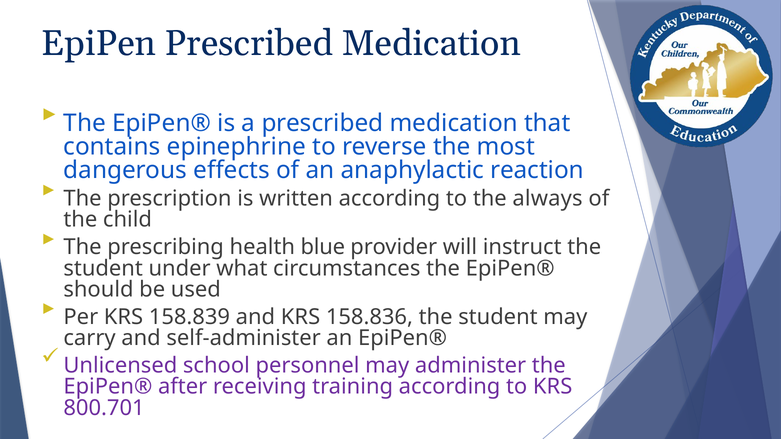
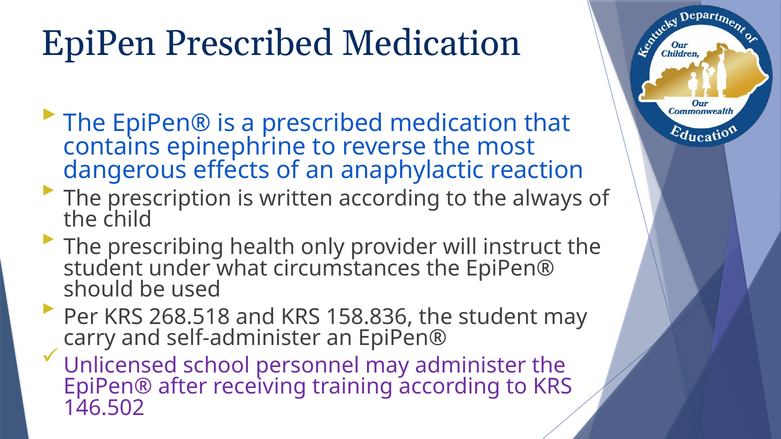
blue: blue -> only
158.839: 158.839 -> 268.518
800.701: 800.701 -> 146.502
